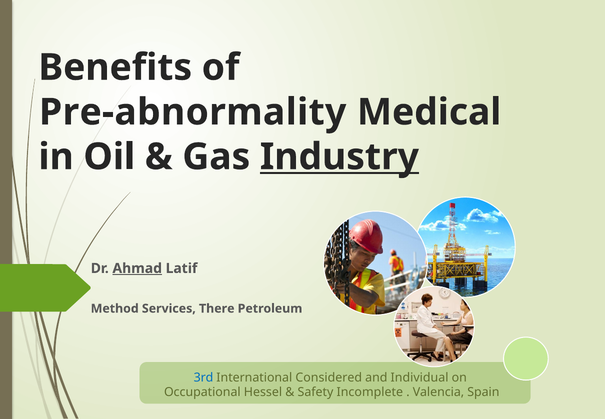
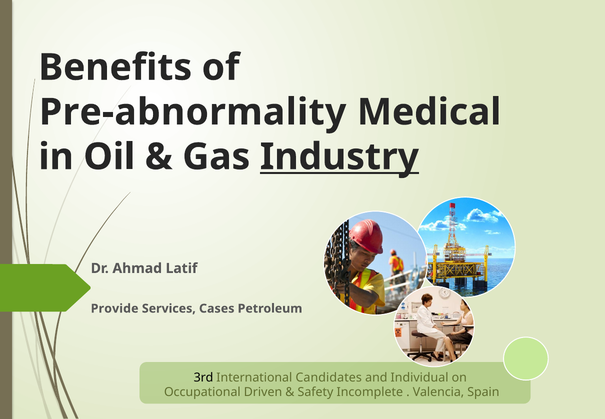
Ahmad underline: present -> none
Method: Method -> Provide
There: There -> Cases
3rd colour: blue -> black
Considered: Considered -> Candidates
Hessel: Hessel -> Driven
